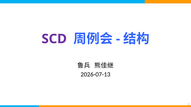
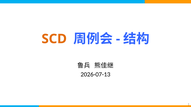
SCD colour: purple -> orange
